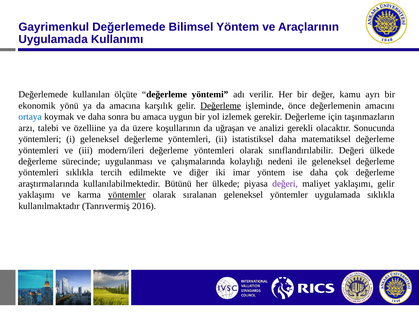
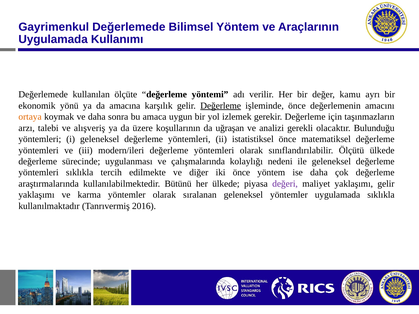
ortaya colour: blue -> orange
özelliine: özelliine -> alışveriş
Sonucunda: Sonucunda -> Bulunduğu
istatistiksel daha: daha -> önce
sınıflandırılabilir Değeri: Değeri -> Ölçütü
iki imar: imar -> önce
yöntemler at (127, 195) underline: present -> none
